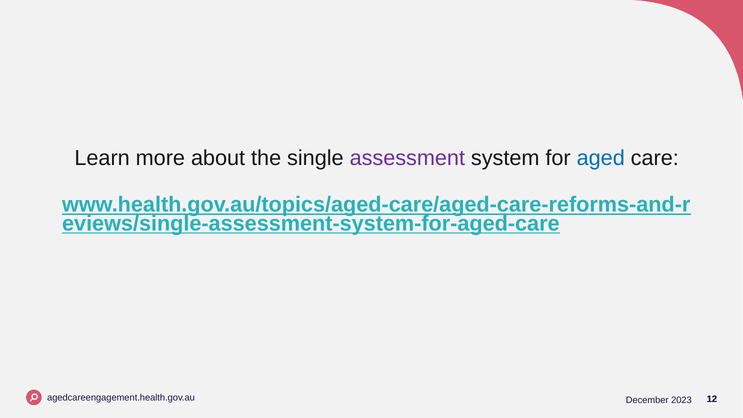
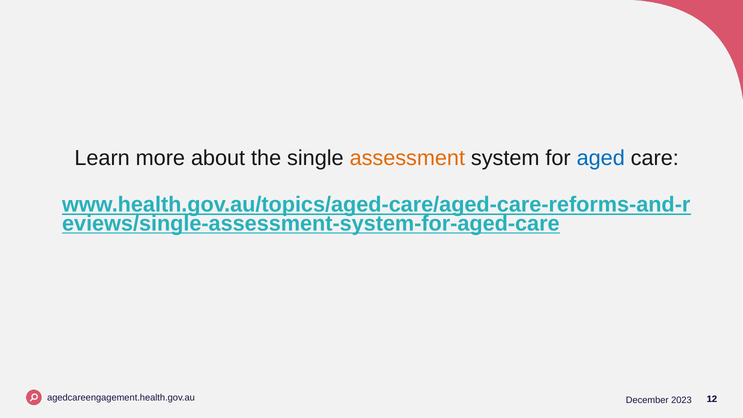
assessment colour: purple -> orange
